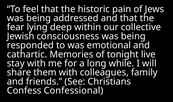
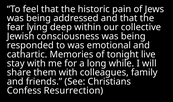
Confessional: Confessional -> Resurrection
